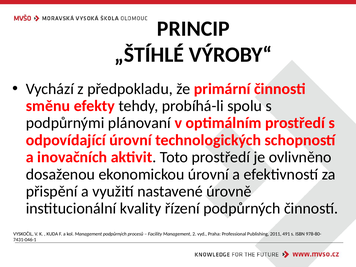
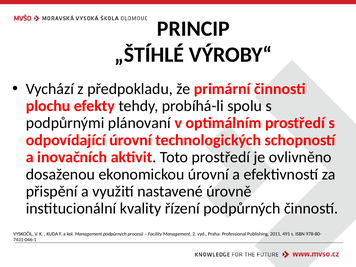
směnu: směnu -> plochu
